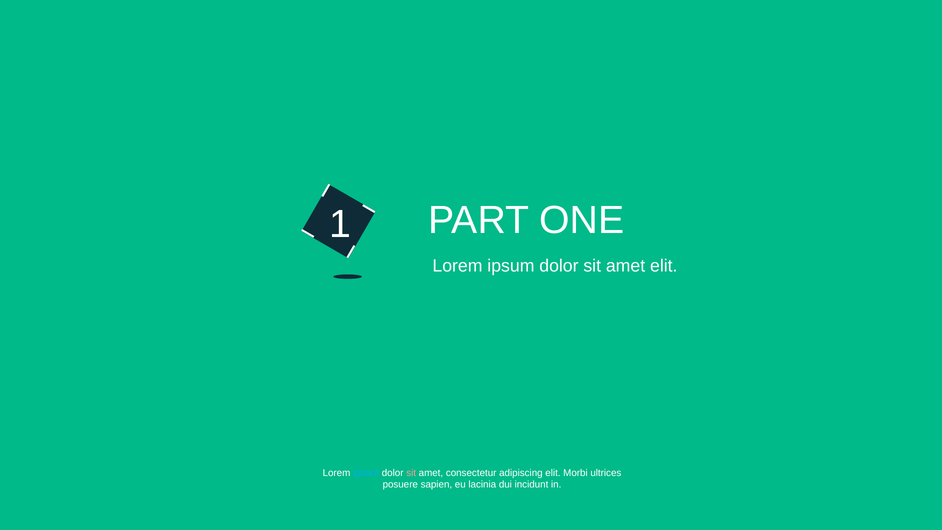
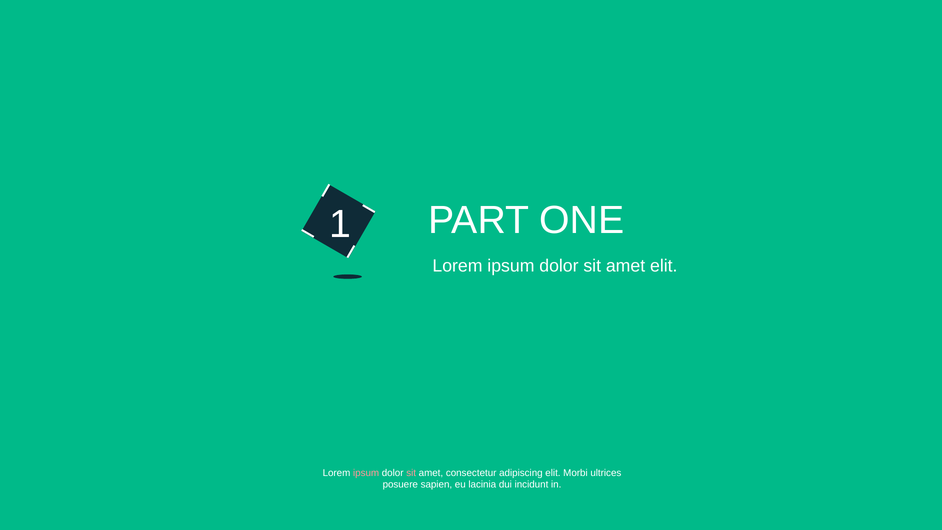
ipsum at (366, 473) colour: light blue -> pink
